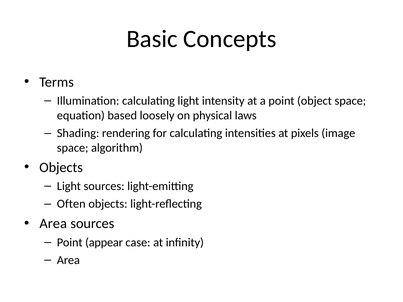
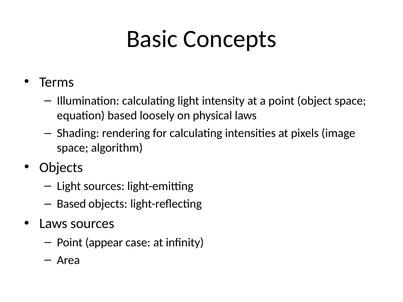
Often at (71, 204): Often -> Based
Area at (53, 224): Area -> Laws
